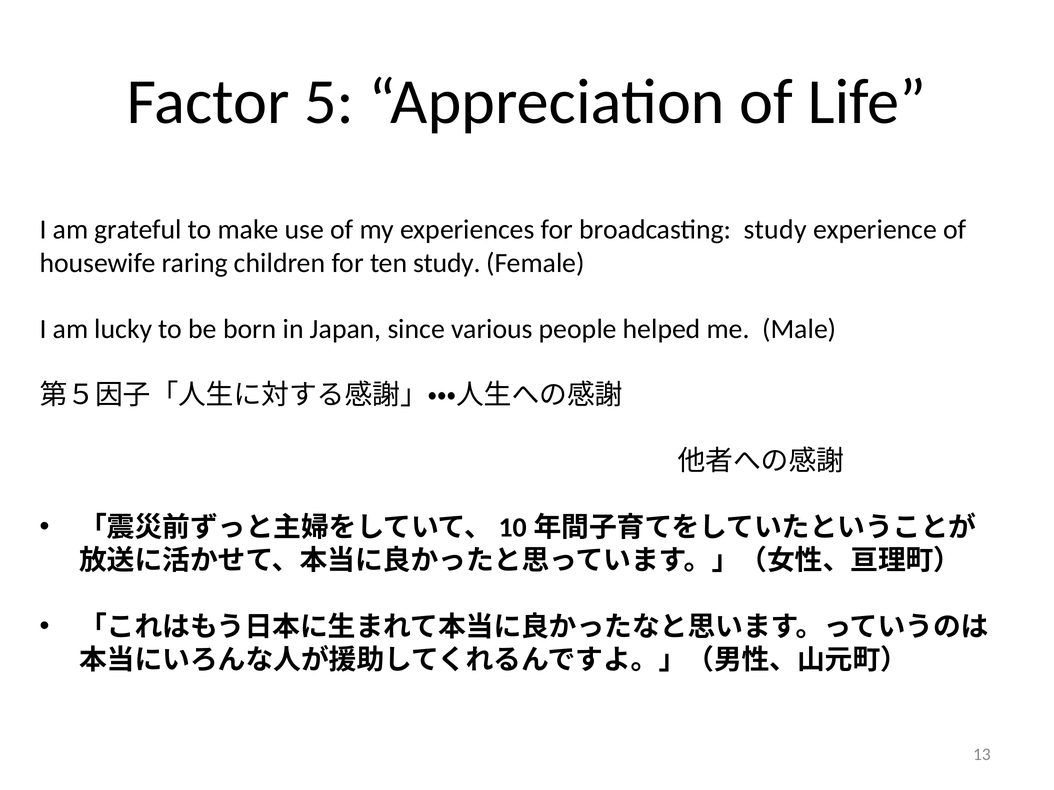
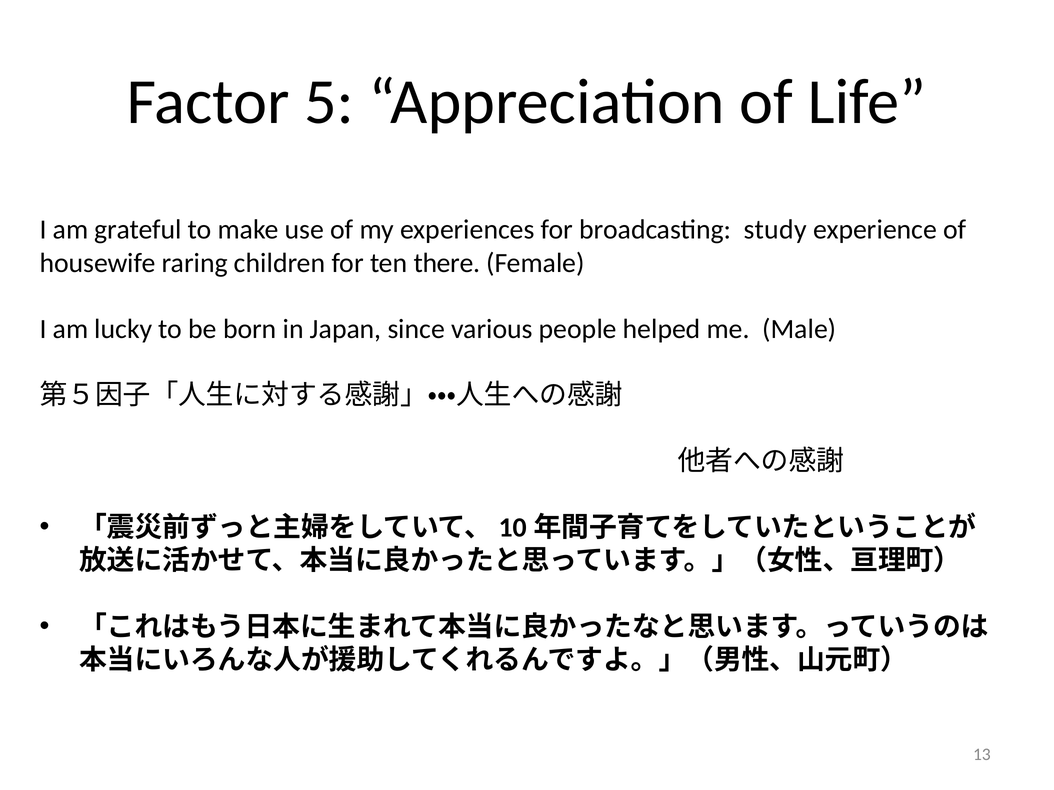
ten study: study -> there
